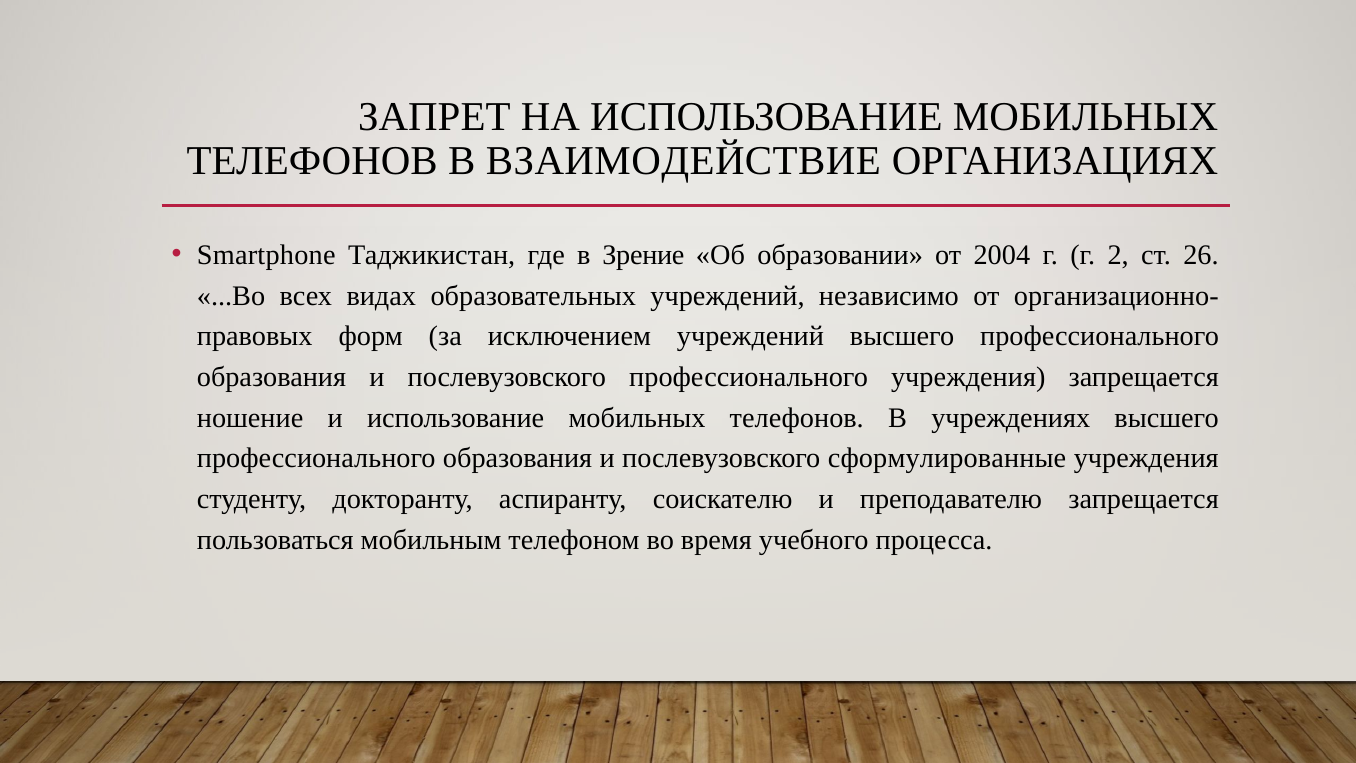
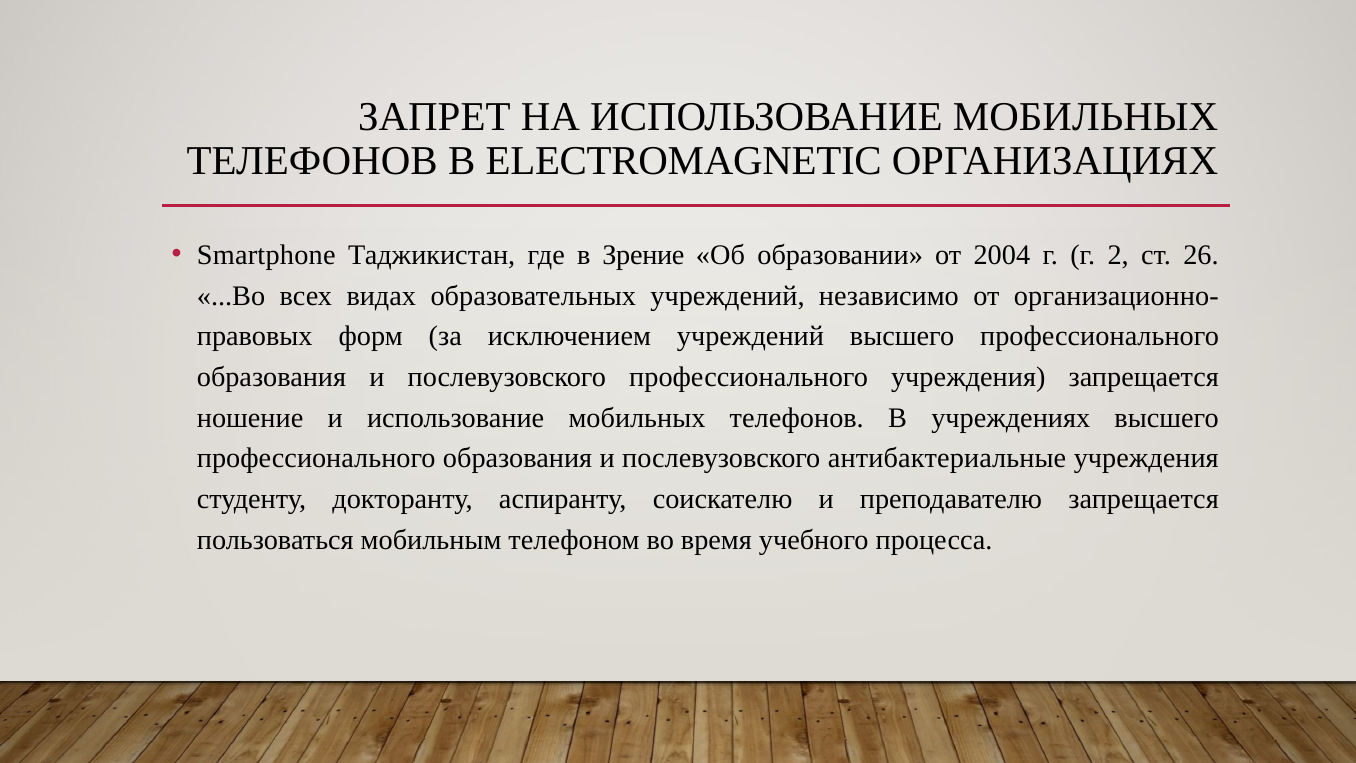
ВЗАИМОДЕЙСТВИЕ: ВЗАИМОДЕЙСТВИЕ -> ELECTROMAGNETIC
сформулированные: сформулированные -> антибактериальные
